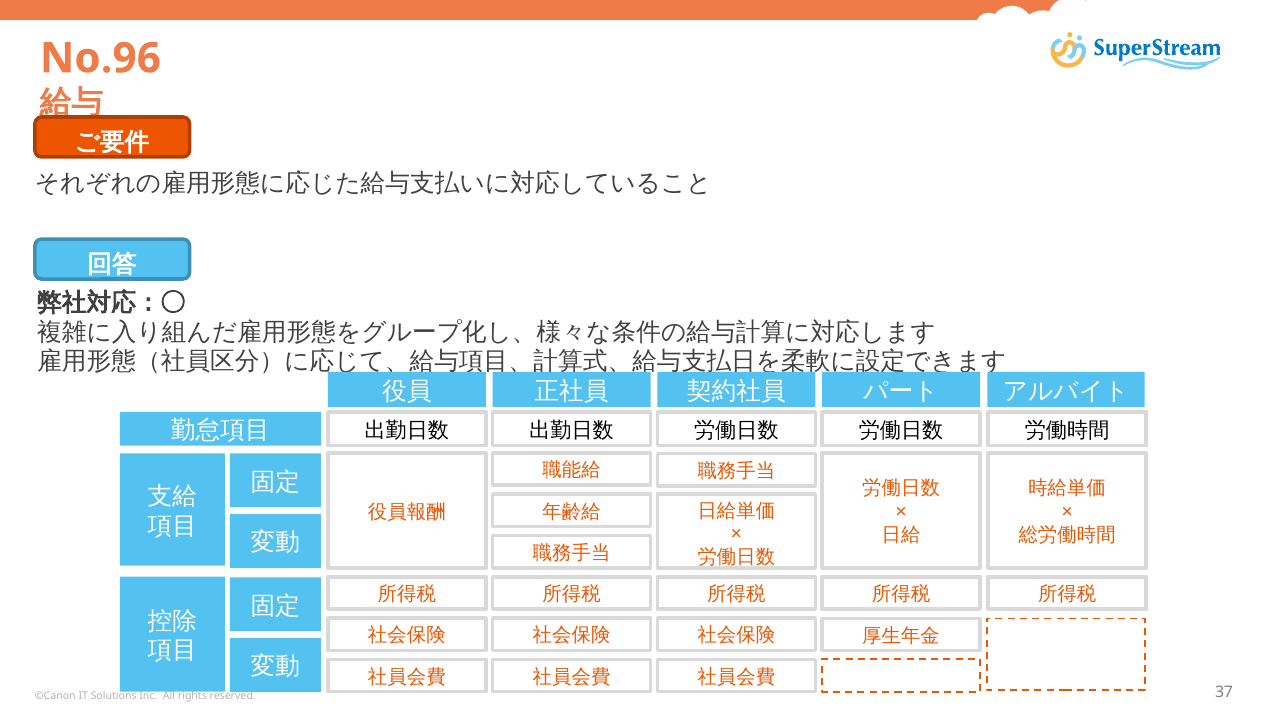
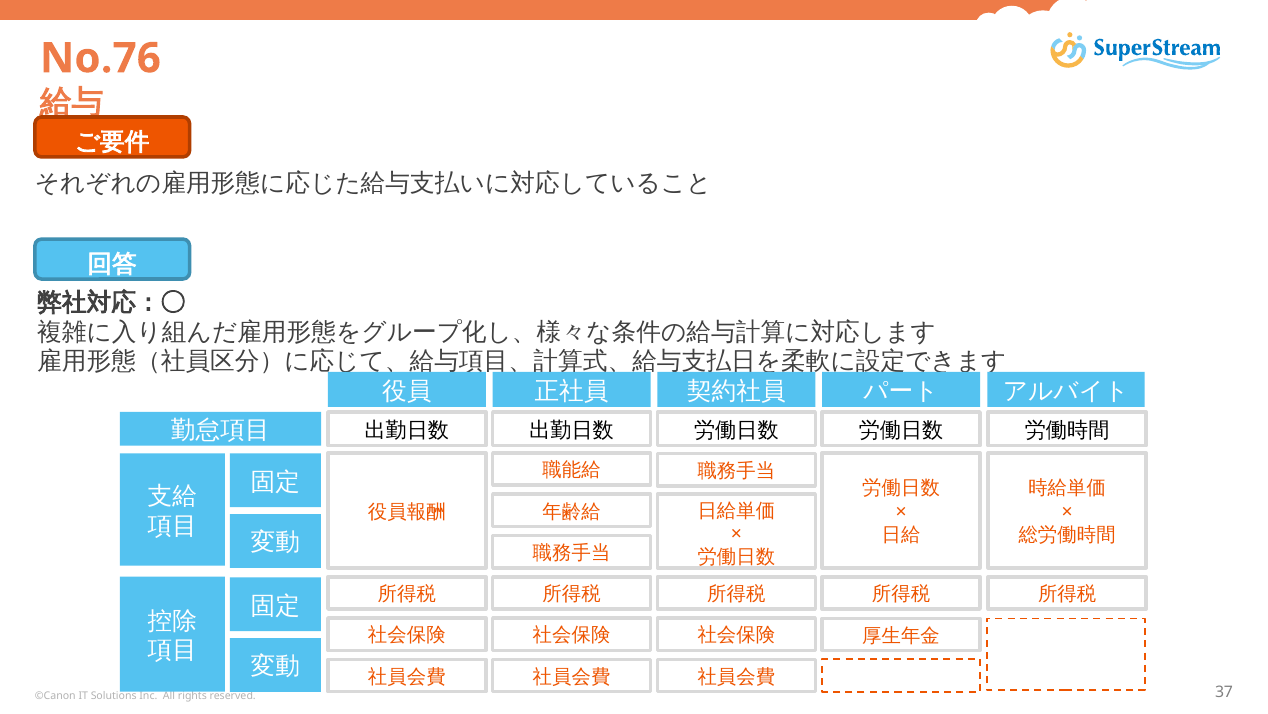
No.96: No.96 -> No.76
